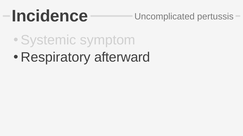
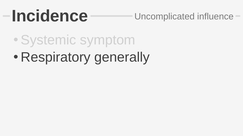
pertussis: pertussis -> influence
afterward: afterward -> generally
